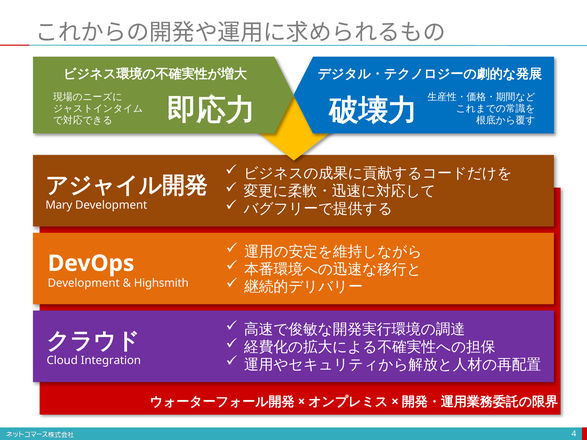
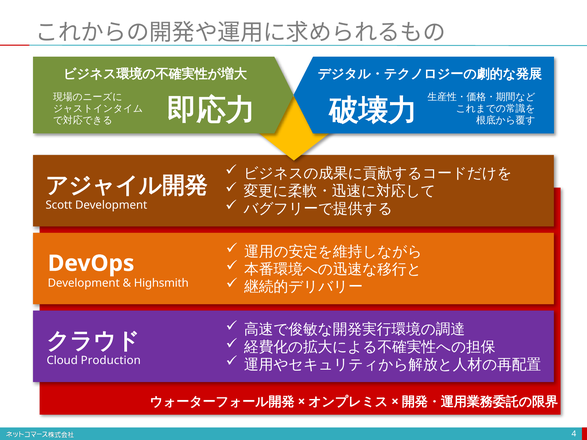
Mary: Mary -> Scott
Integration: Integration -> Production
